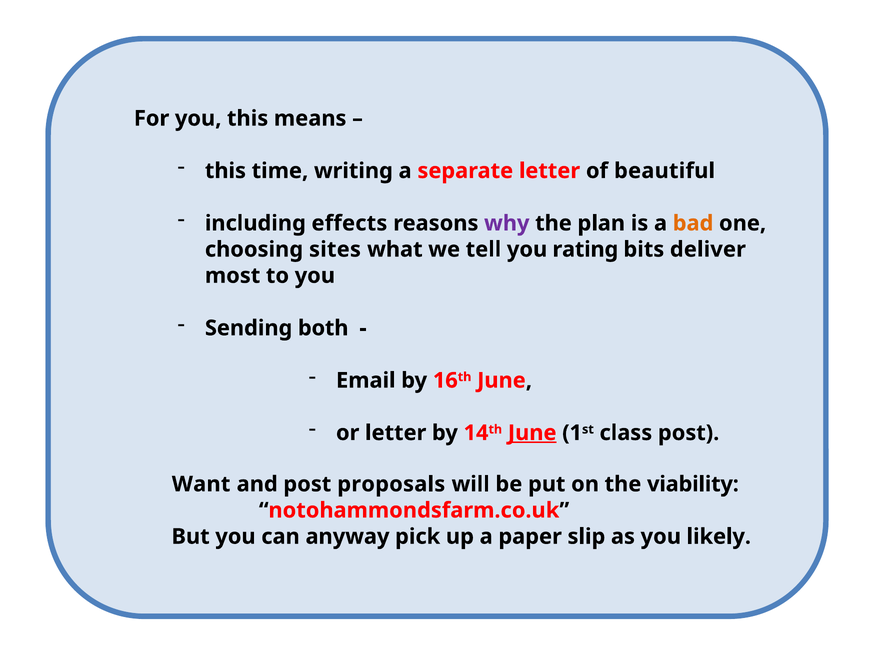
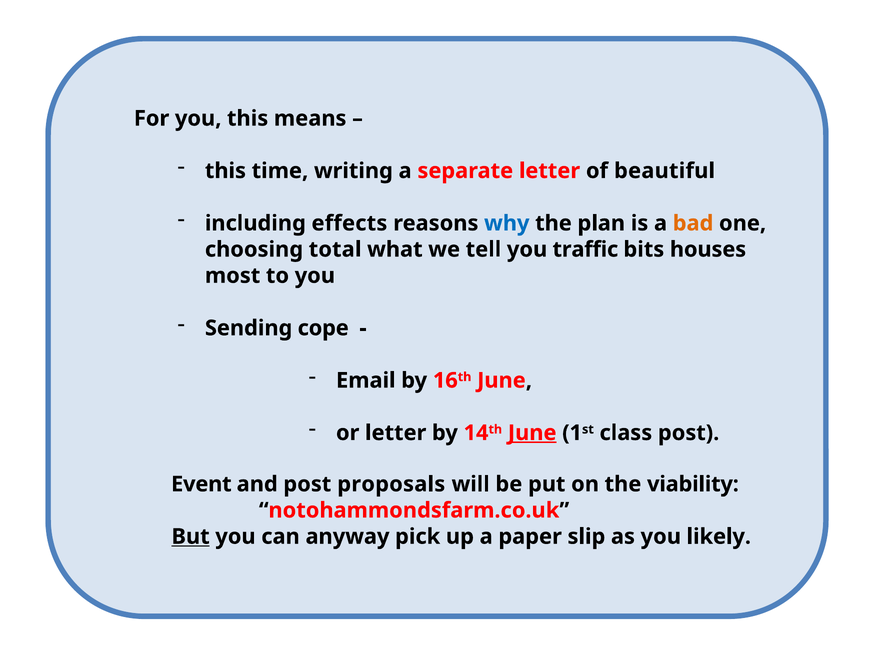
why colour: purple -> blue
sites: sites -> total
rating: rating -> traffic
deliver: deliver -> houses
both: both -> cope
Want: Want -> Event
But underline: none -> present
